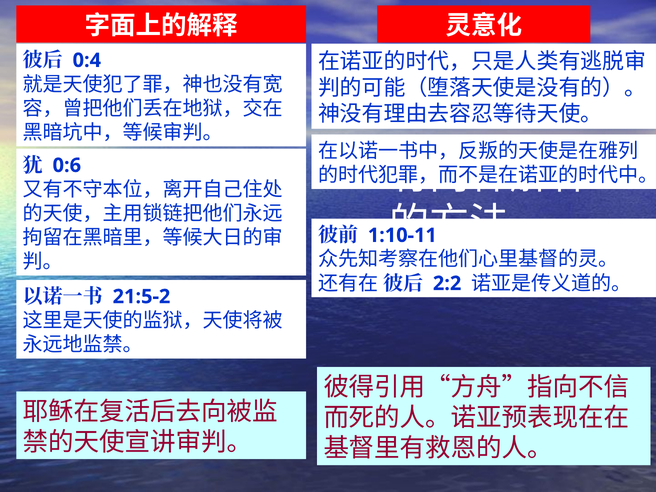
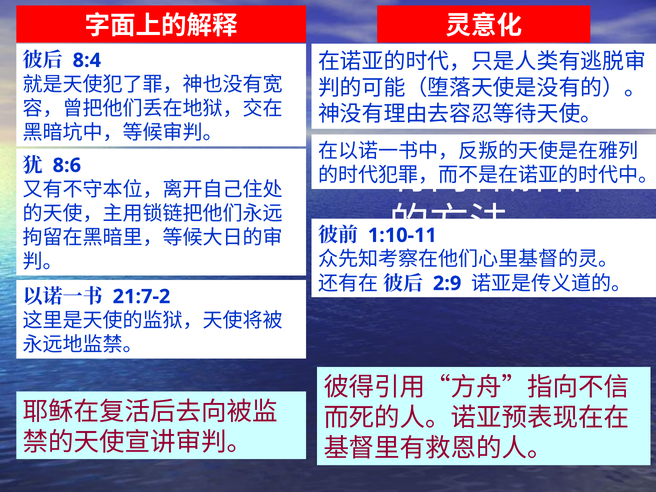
0:4: 0:4 -> 8:4
0:6: 0:6 -> 8:6
2:2: 2:2 -> 2:9
21:5-2: 21:5-2 -> 21:7-2
